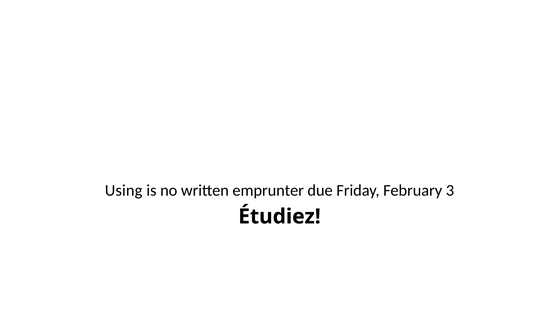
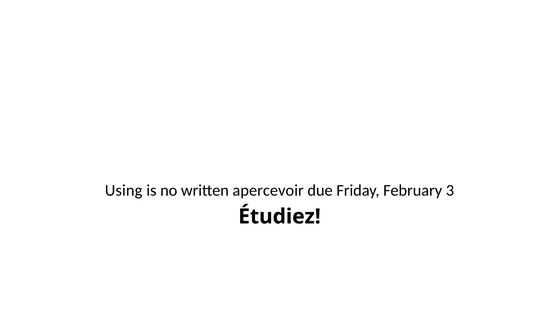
emprunter: emprunter -> apercevoir
